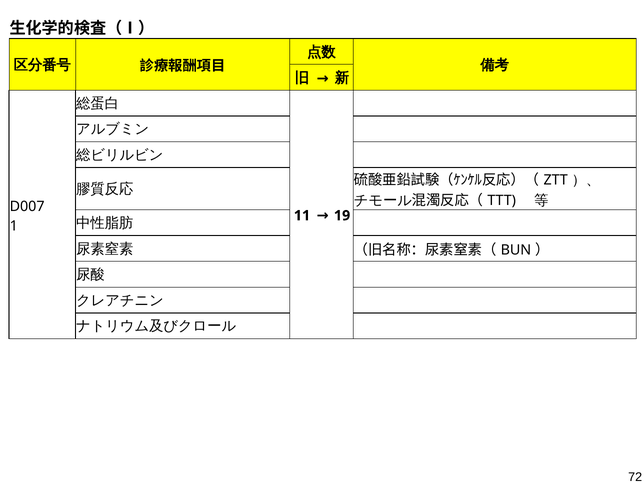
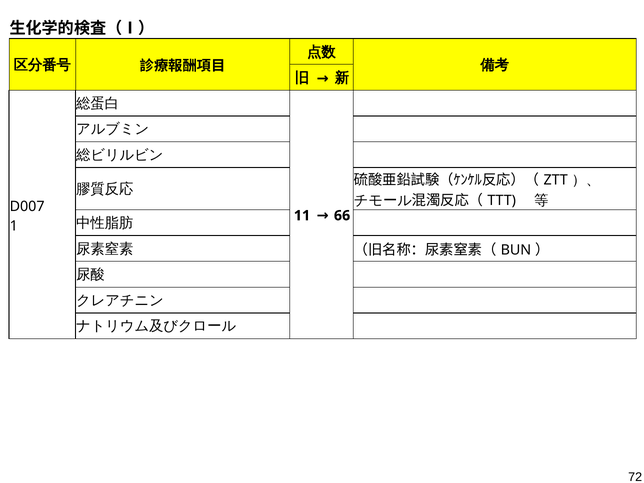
19: 19 -> 66
